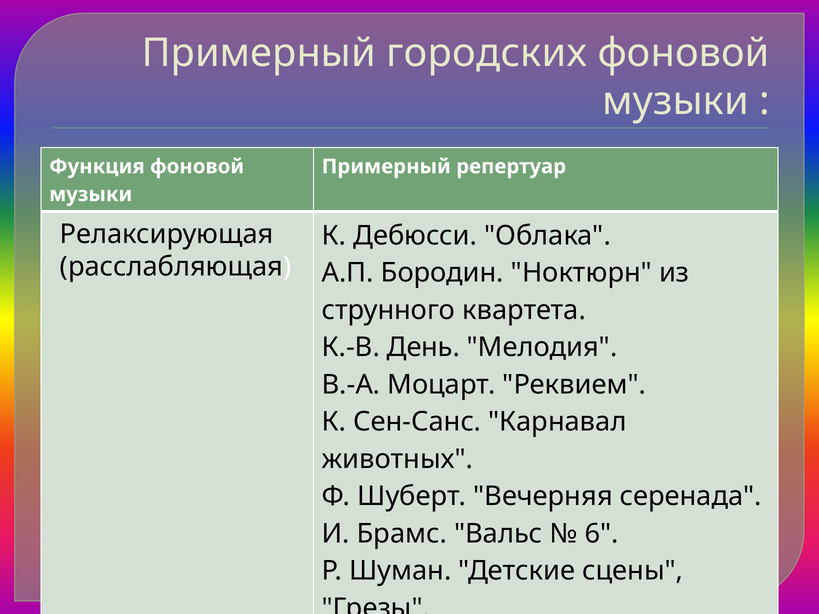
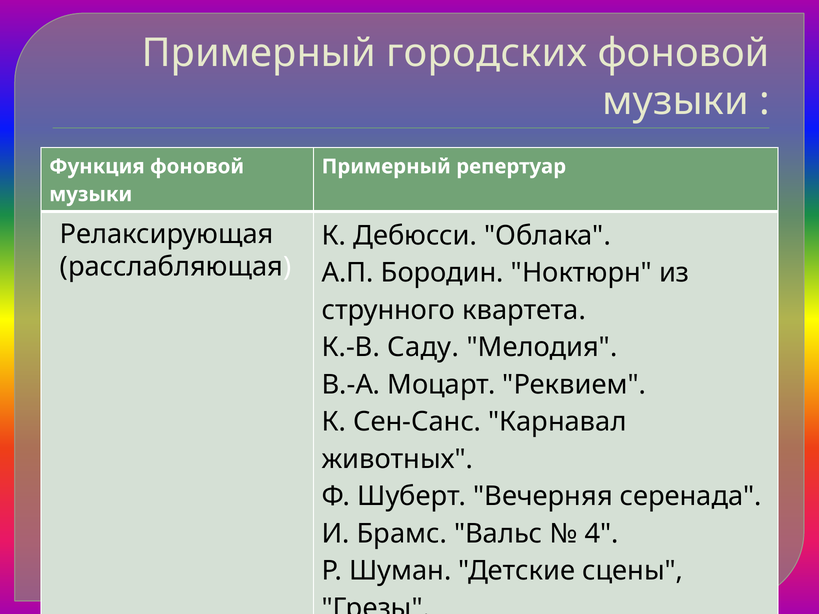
День: День -> Саду
6: 6 -> 4
